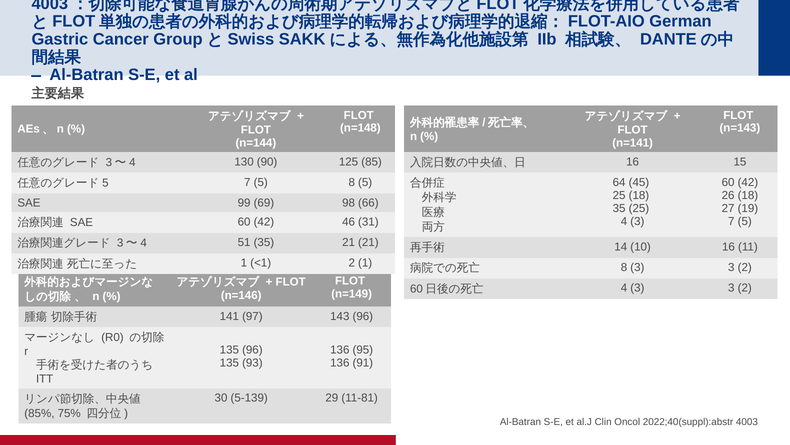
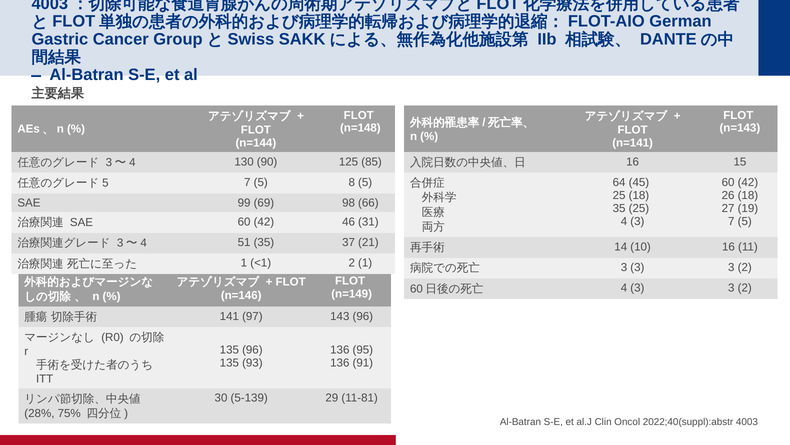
35 21: 21 -> 37
8 at (624, 267): 8 -> 3
85%: 85% -> 28%
